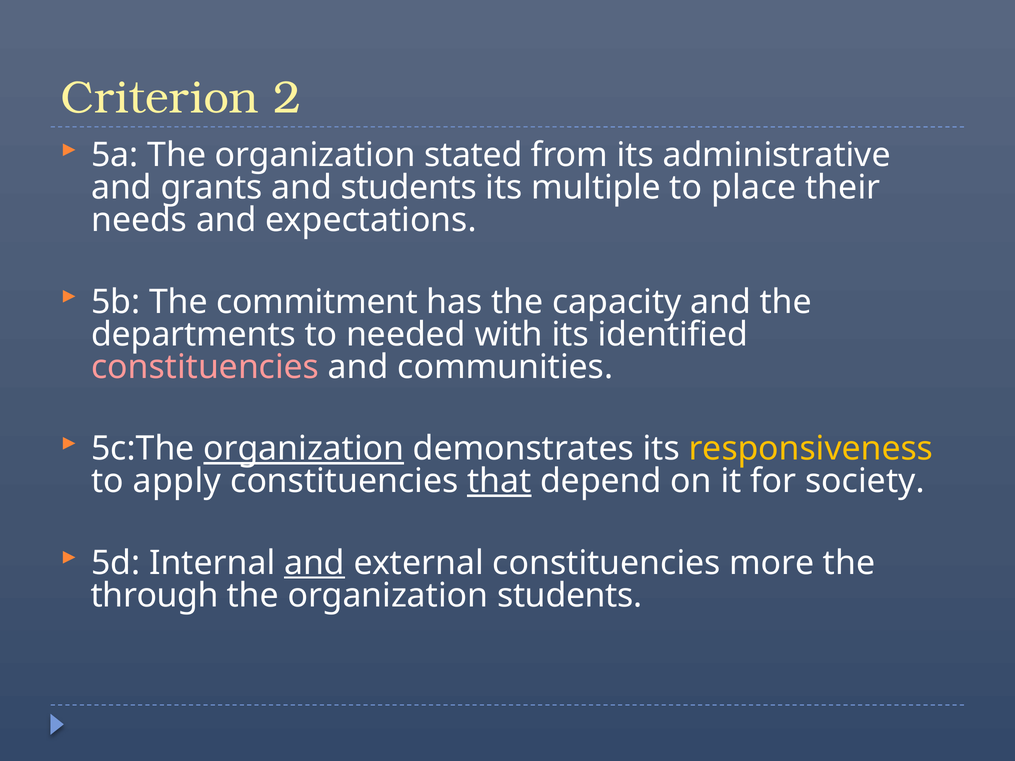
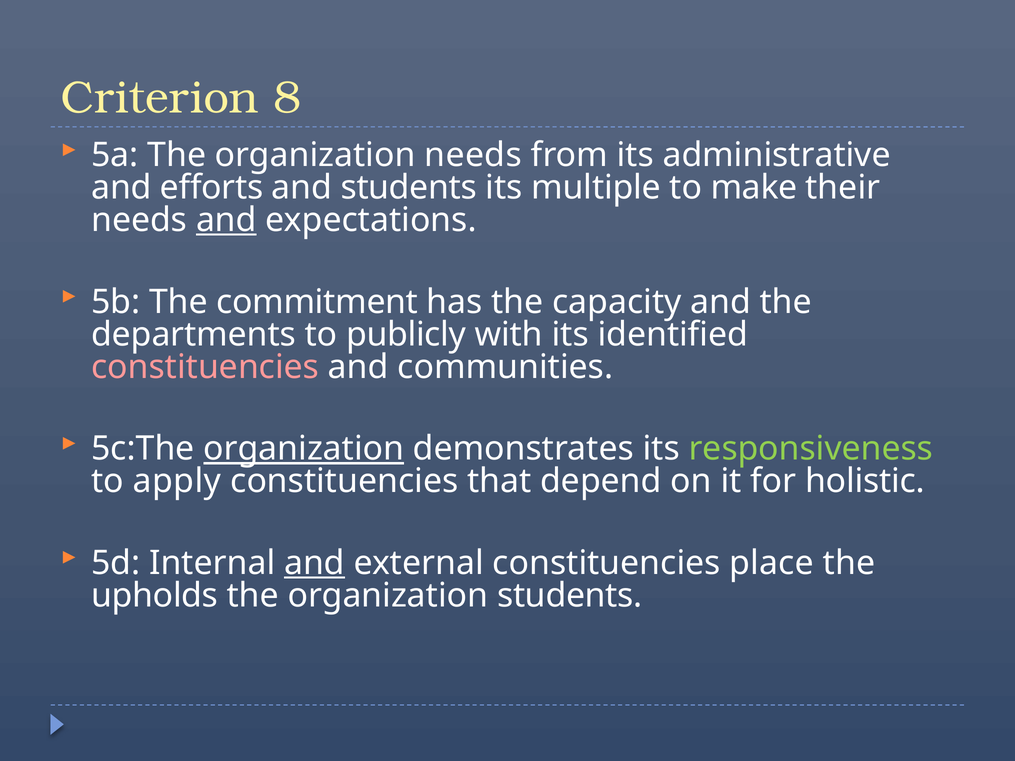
2: 2 -> 8
organization stated: stated -> needs
grants: grants -> efforts
place: place -> make
and at (226, 220) underline: none -> present
needed: needed -> publicly
responsiveness colour: yellow -> light green
that underline: present -> none
society: society -> holistic
more: more -> place
through: through -> upholds
